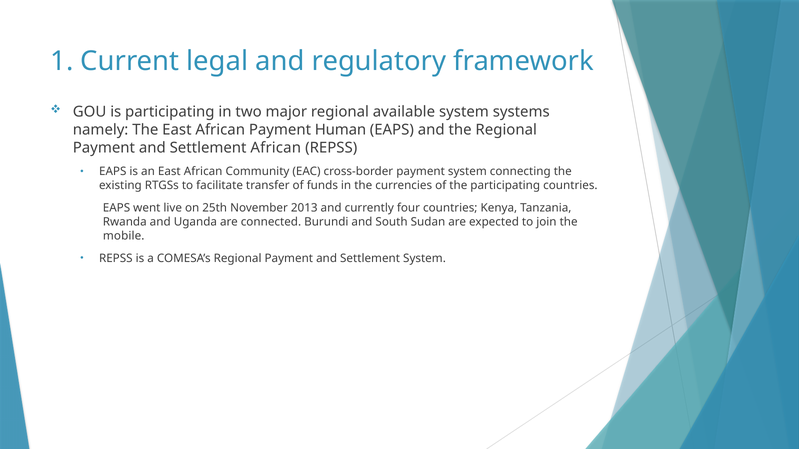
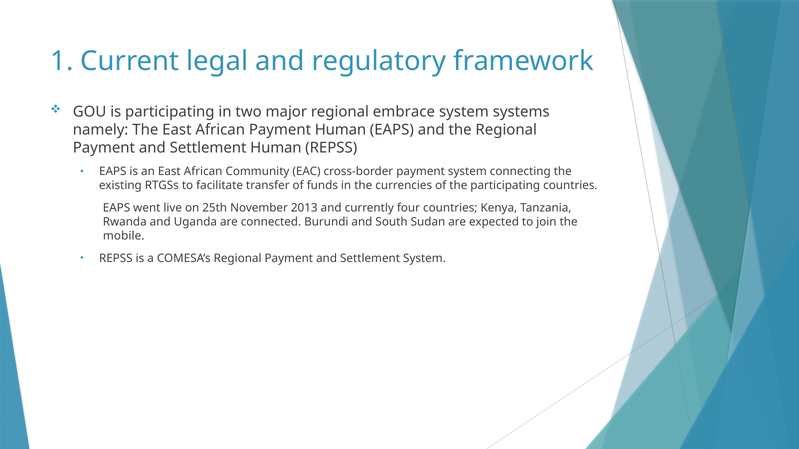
available: available -> embrace
Settlement African: African -> Human
